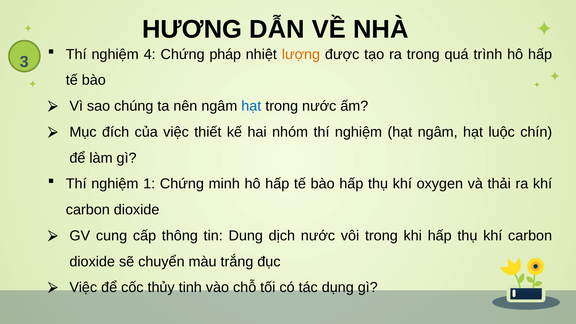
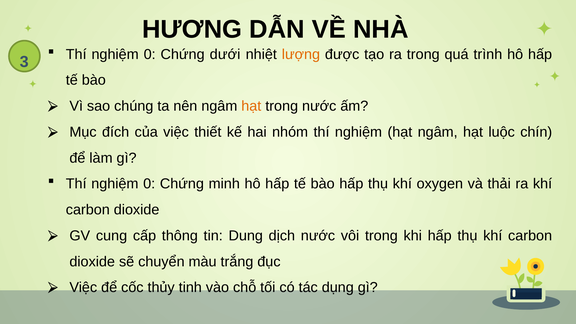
4 at (150, 54): 4 -> 0
pháp: pháp -> dưới
hạt at (251, 106) colour: blue -> orange
1 at (149, 184): 1 -> 0
